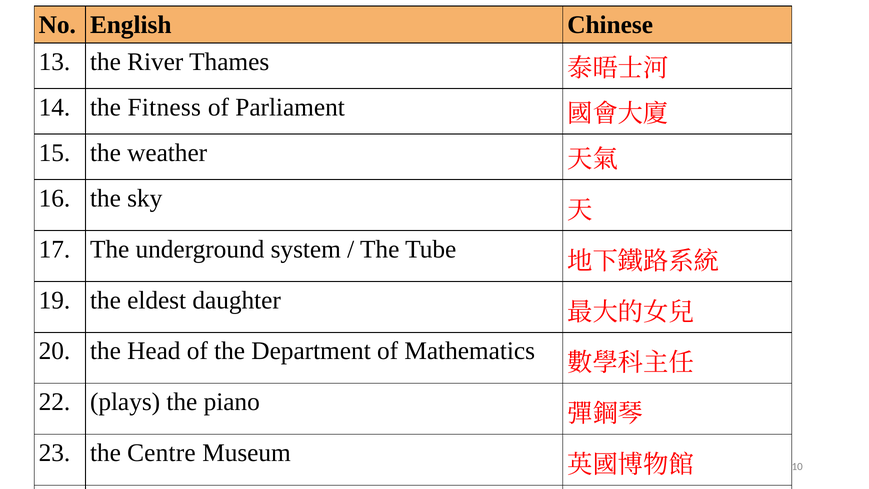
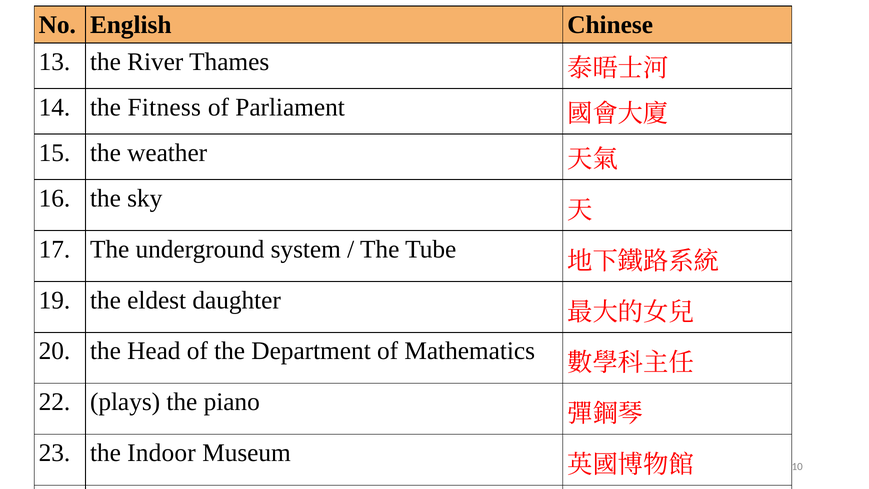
Centre: Centre -> Indoor
